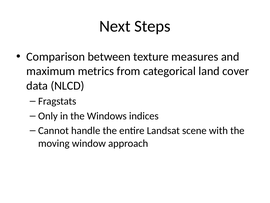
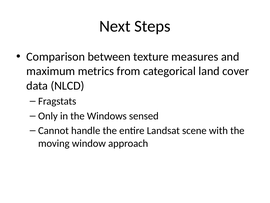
indices: indices -> sensed
